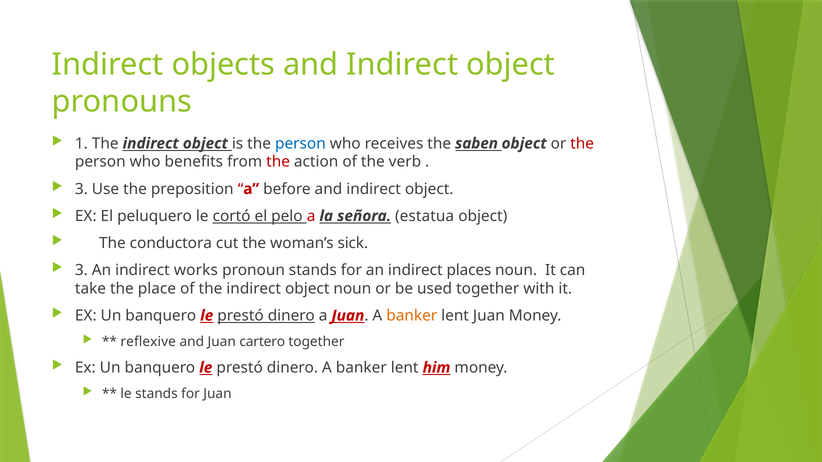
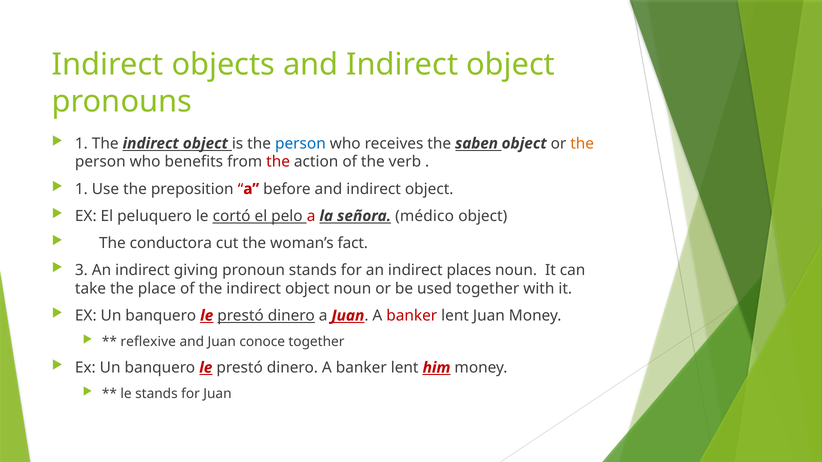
the at (582, 144) colour: red -> orange
3 at (81, 189): 3 -> 1
estatua: estatua -> médico
sick: sick -> fact
works: works -> giving
banker at (412, 316) colour: orange -> red
cartero: cartero -> conoce
